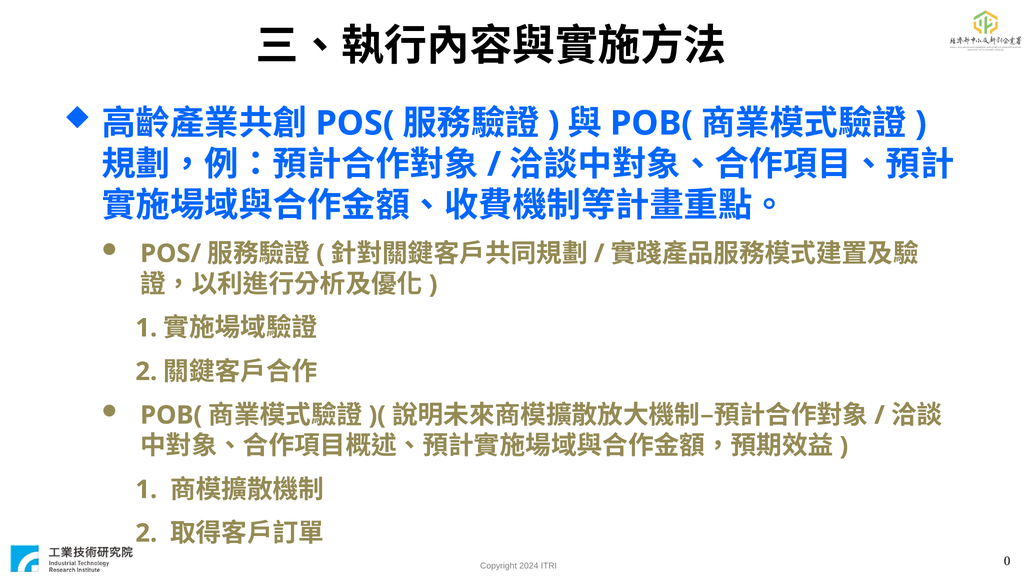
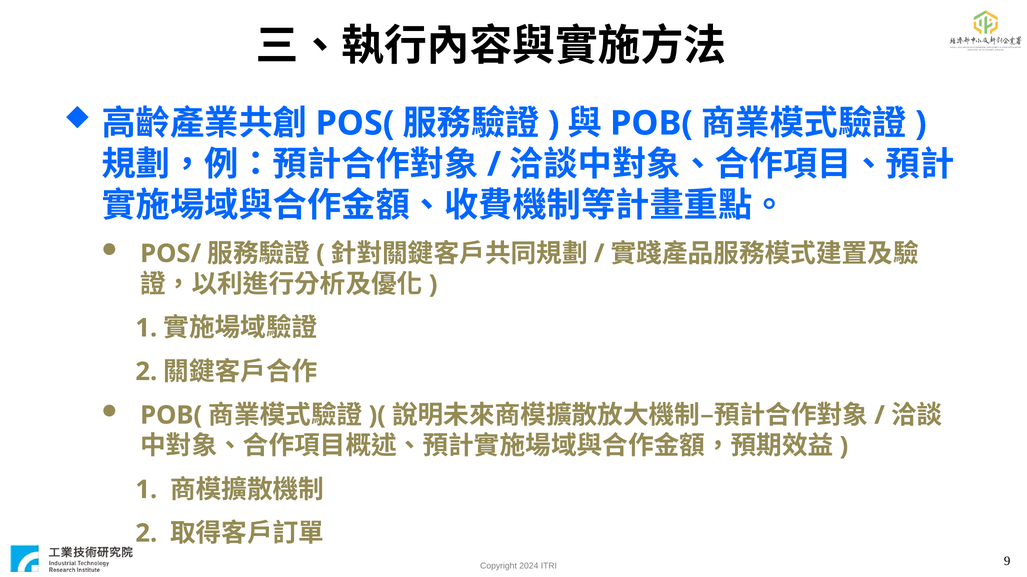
0: 0 -> 9
